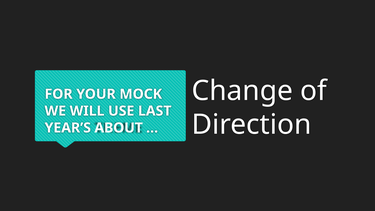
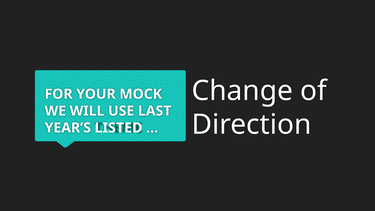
ABOUT: ABOUT -> LISTED
